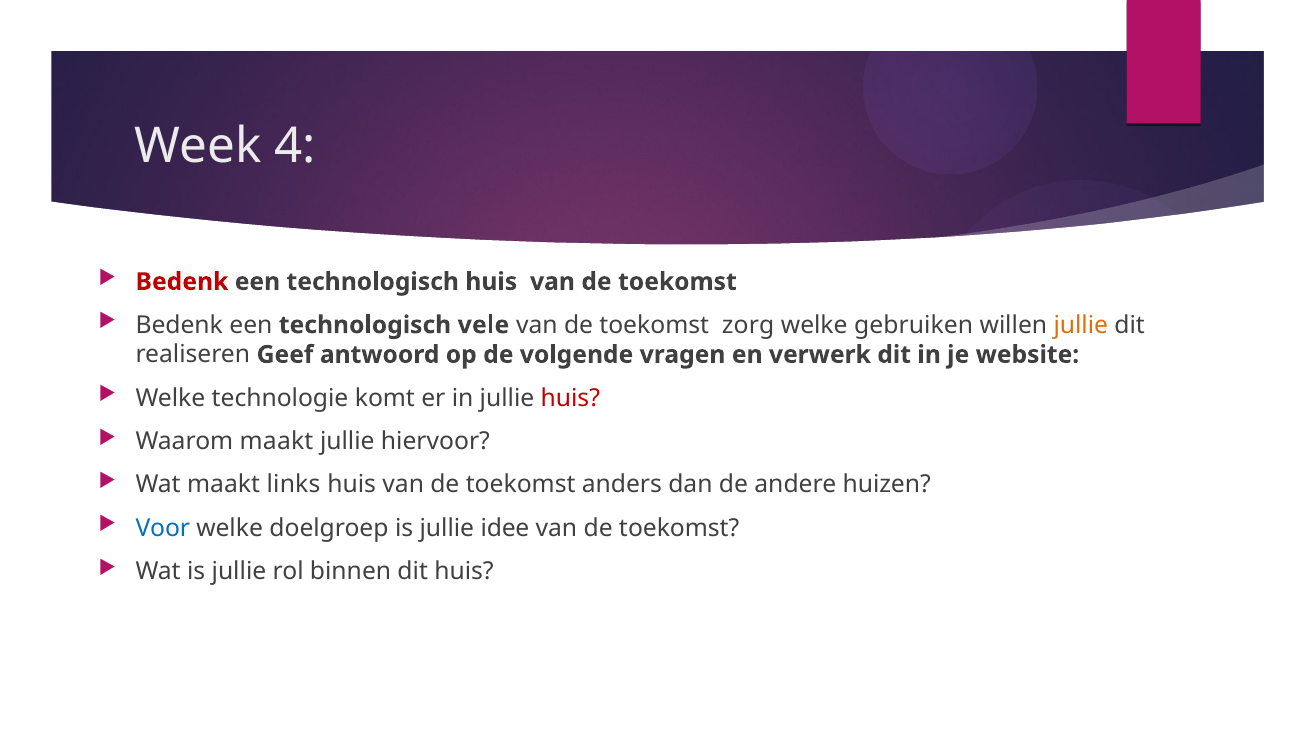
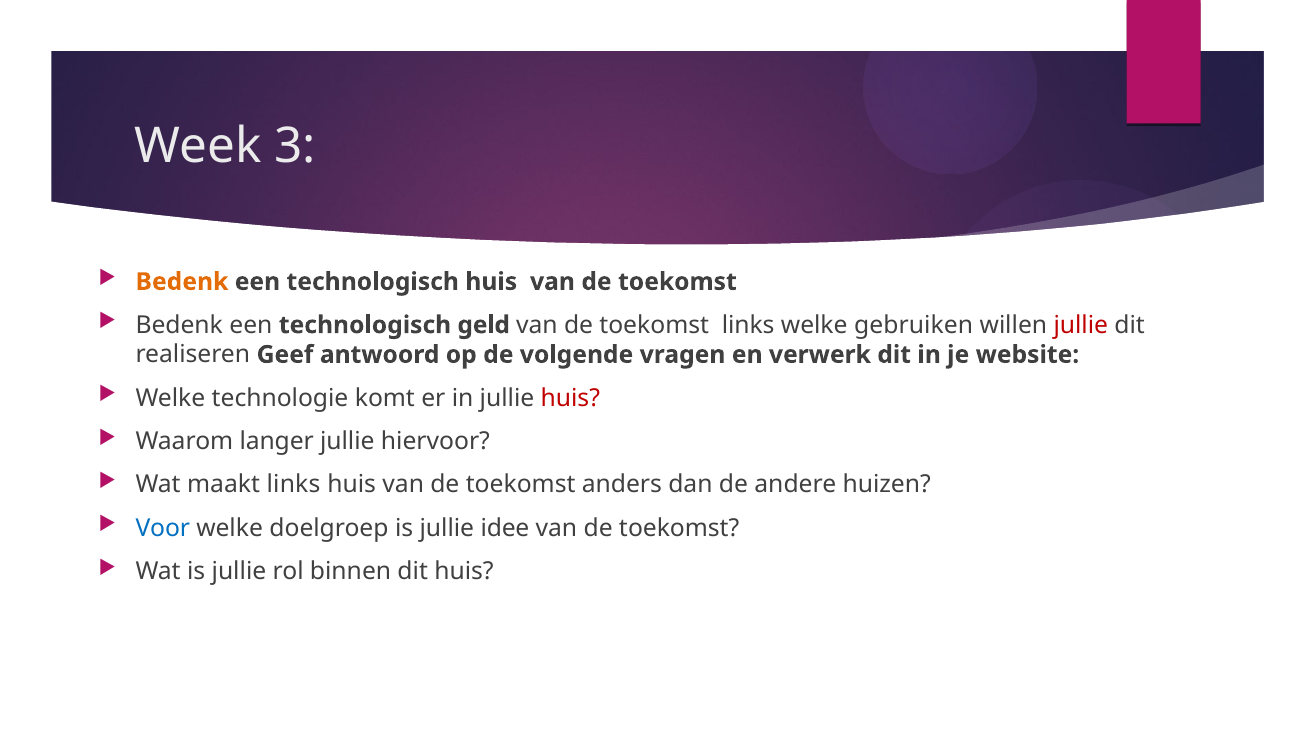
4: 4 -> 3
Bedenk at (182, 282) colour: red -> orange
vele: vele -> geld
toekomst zorg: zorg -> links
jullie at (1081, 325) colour: orange -> red
Waarom maakt: maakt -> langer
